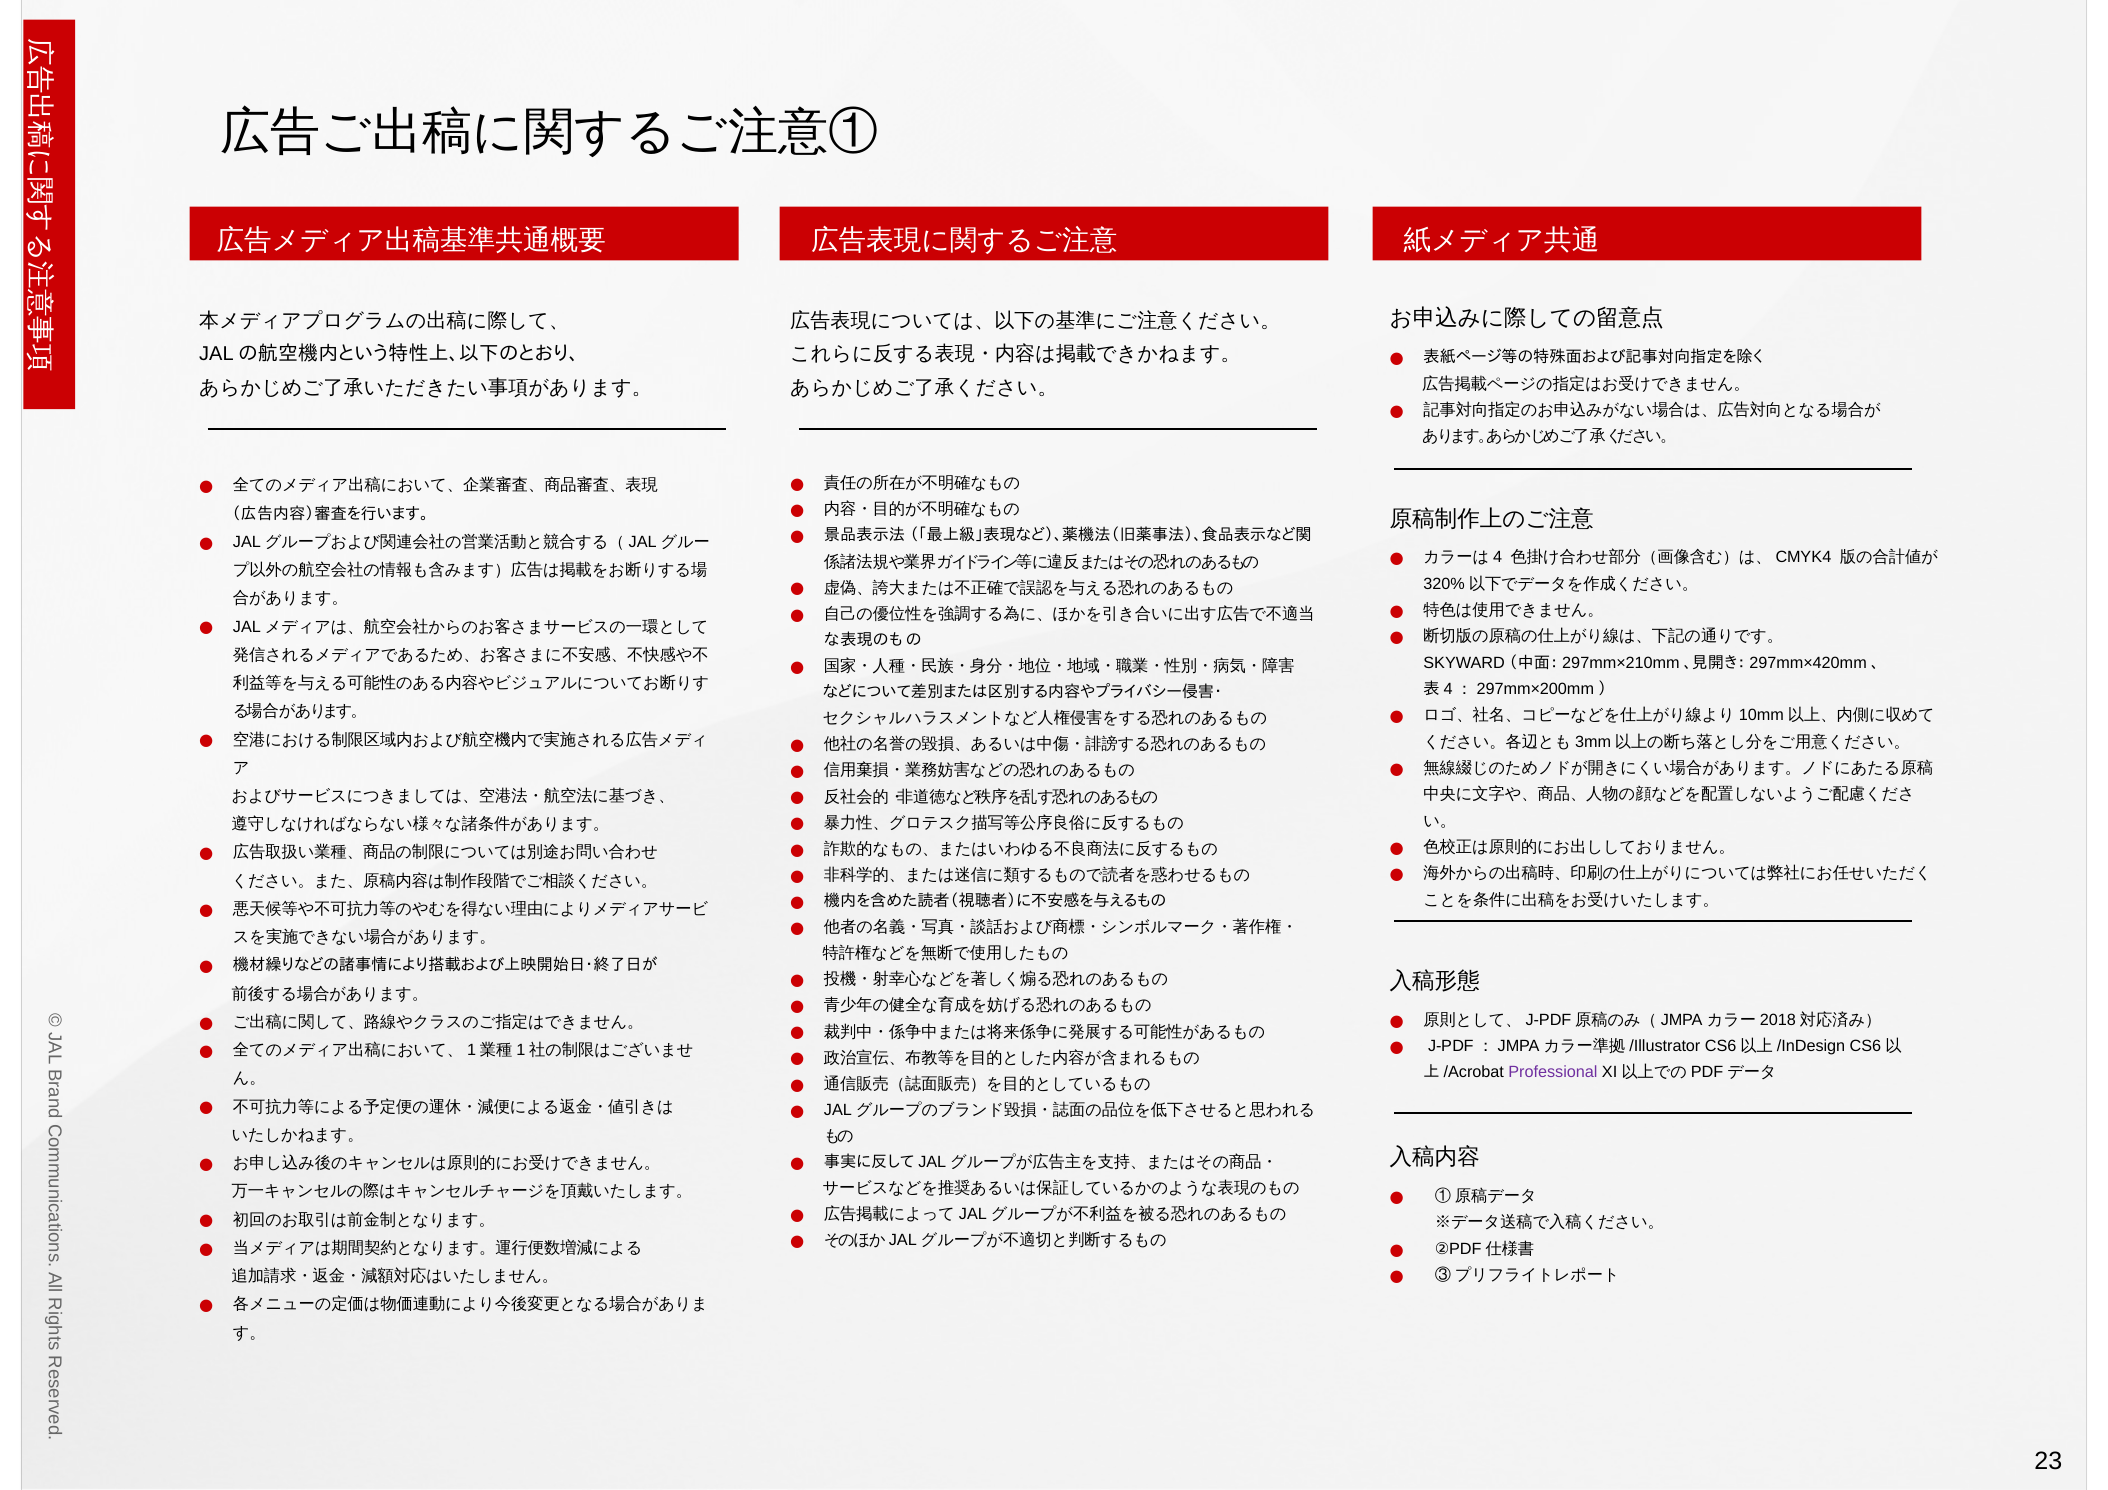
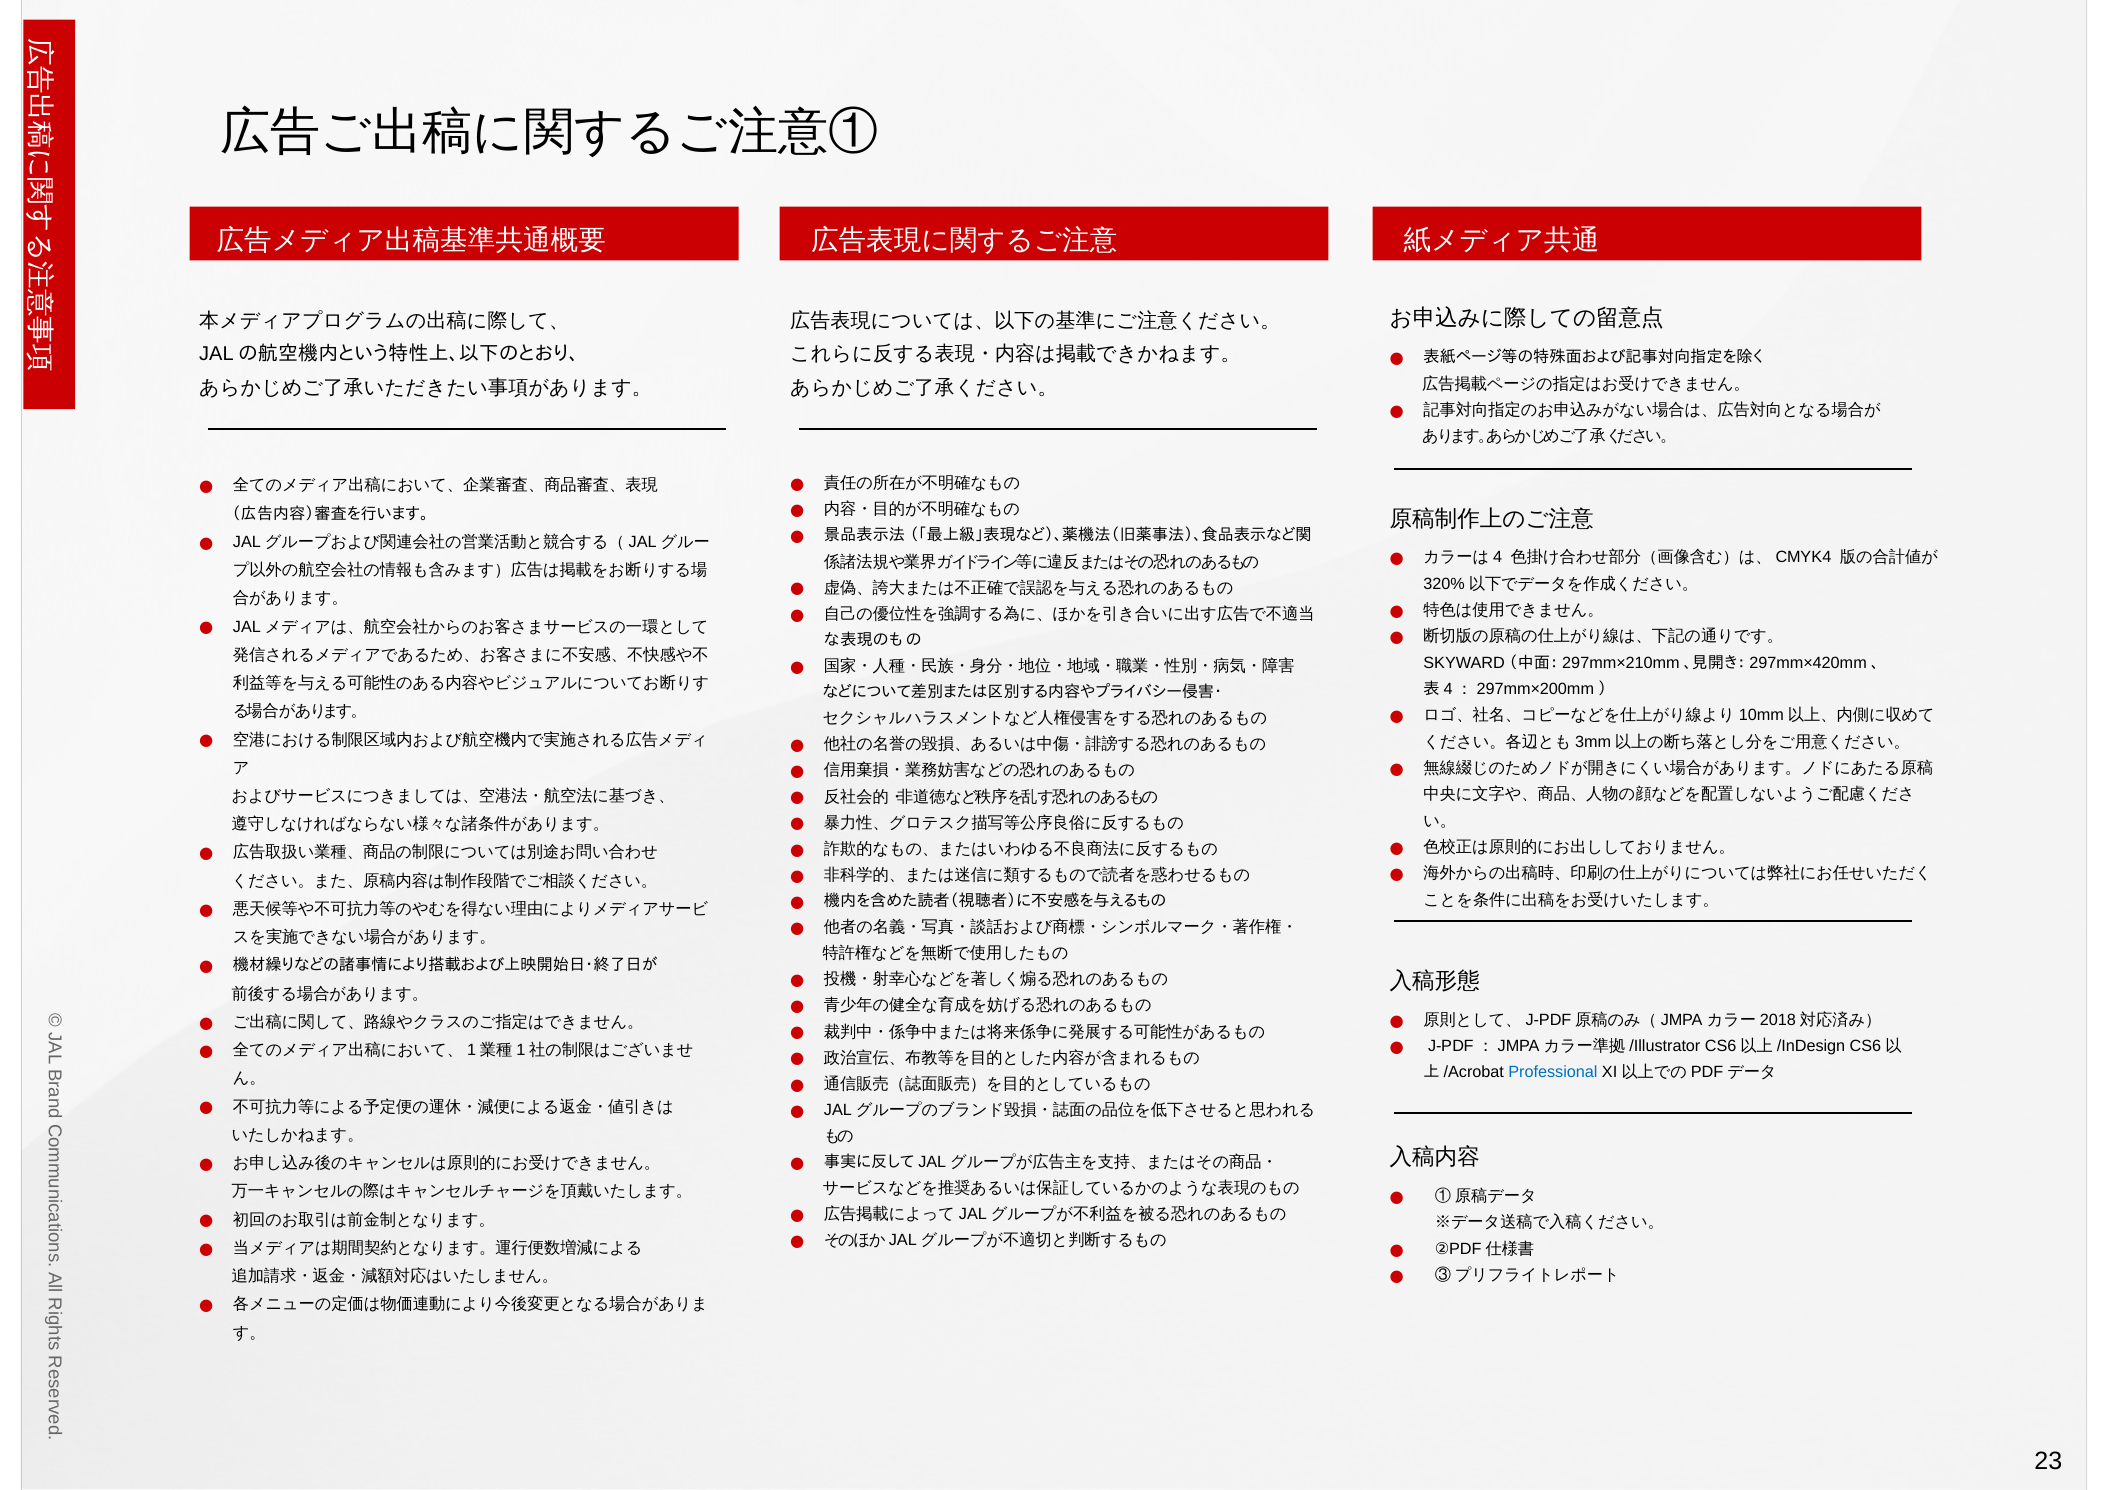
Professional colour: purple -> blue
